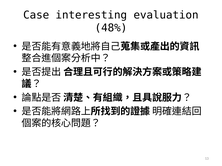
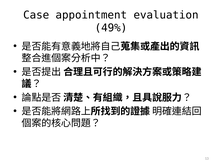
interesting: interesting -> appointment
48%: 48% -> 49%
